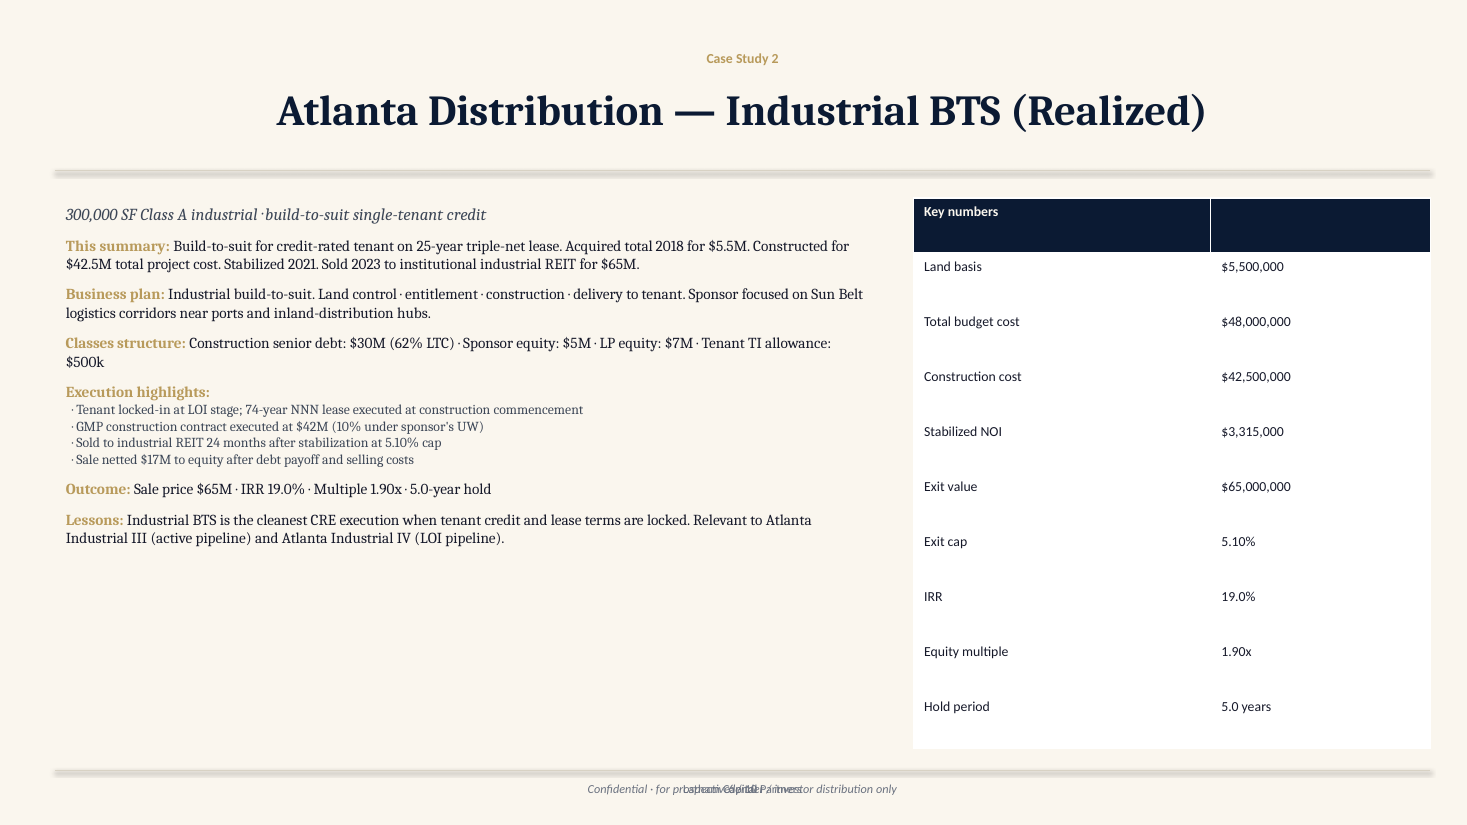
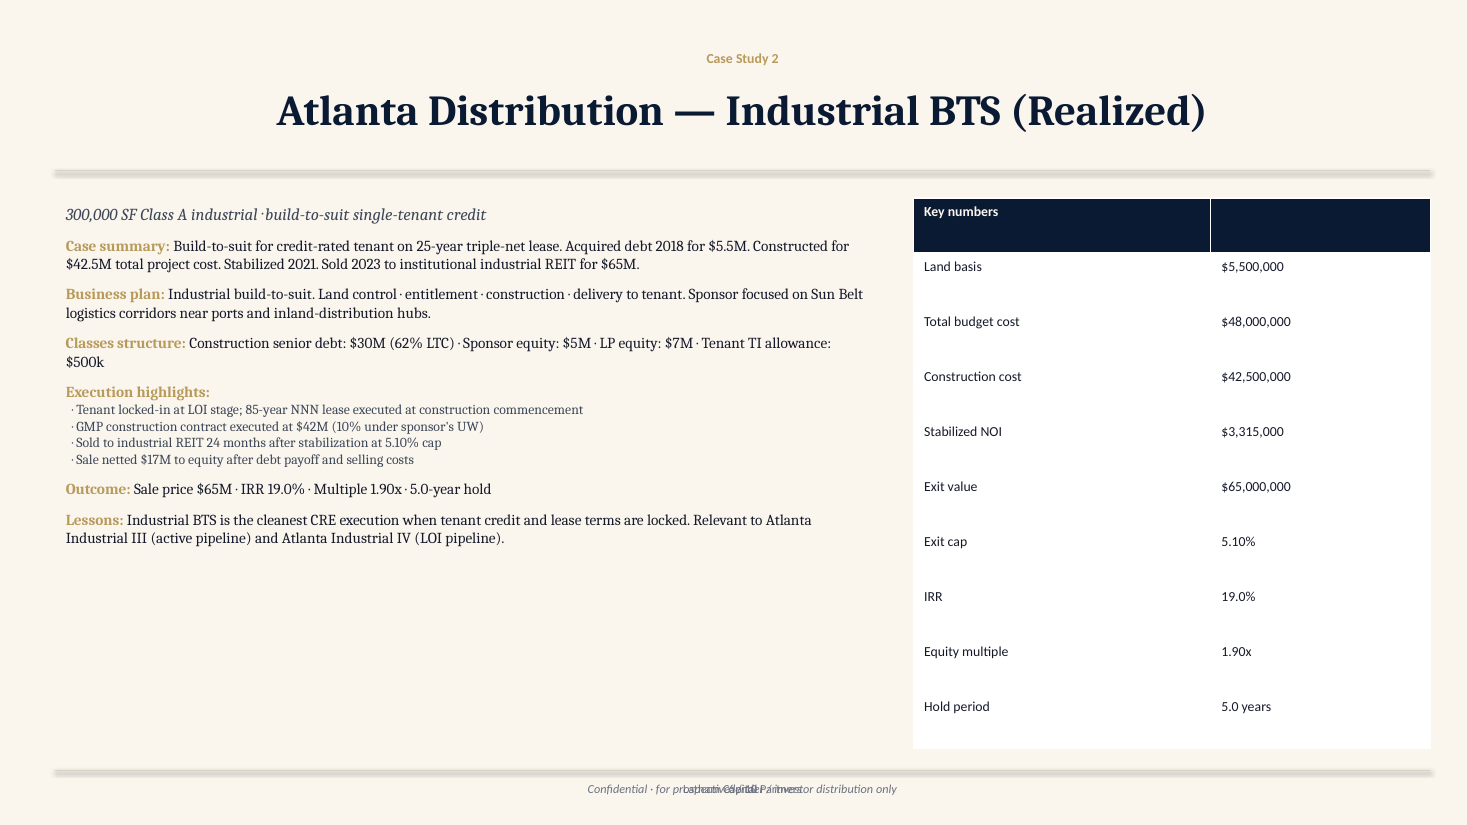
This at (81, 246): This -> Case
Acquired total: total -> debt
74-year: 74-year -> 85-year
